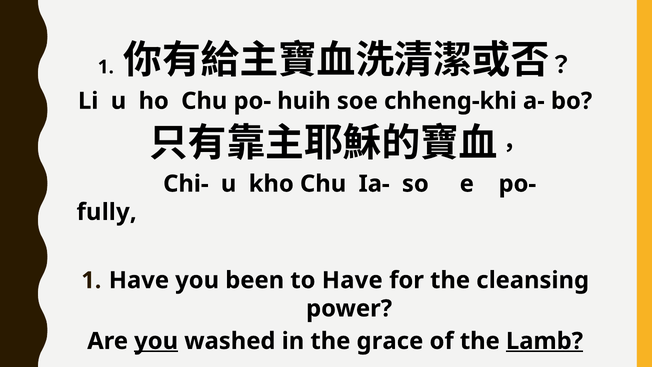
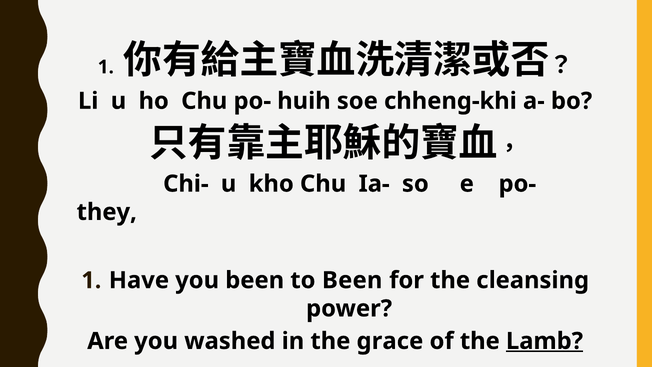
fully: fully -> they
to Have: Have -> Been
you at (156, 341) underline: present -> none
